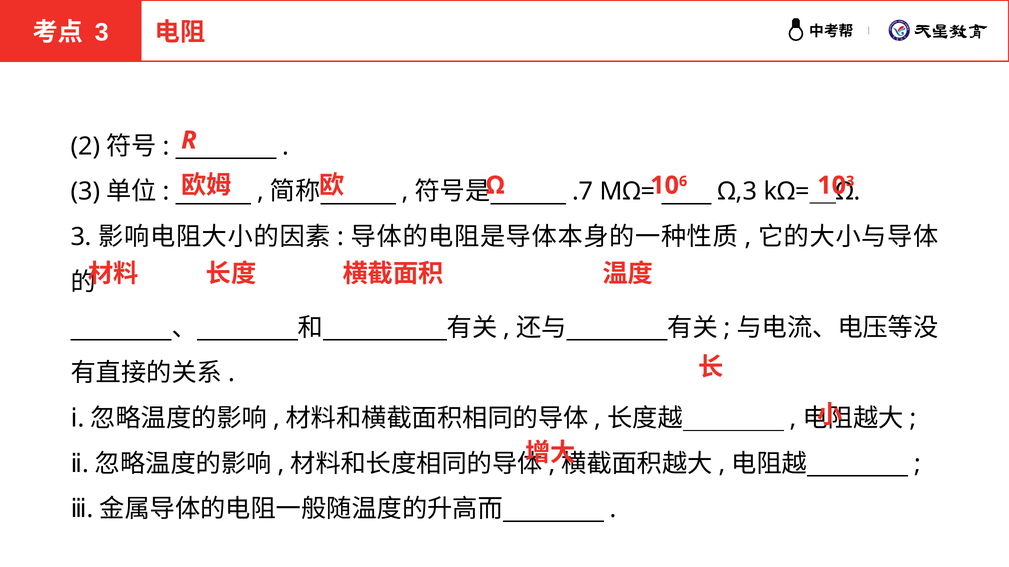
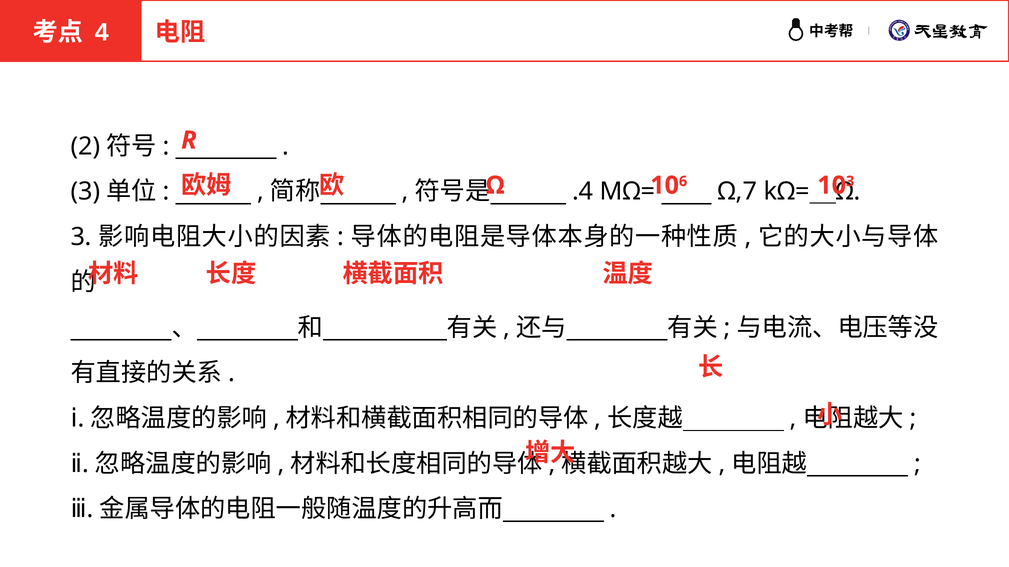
3 at (102, 32): 3 -> 4
.7: .7 -> .4
Ω,3: Ω,3 -> Ω,7
